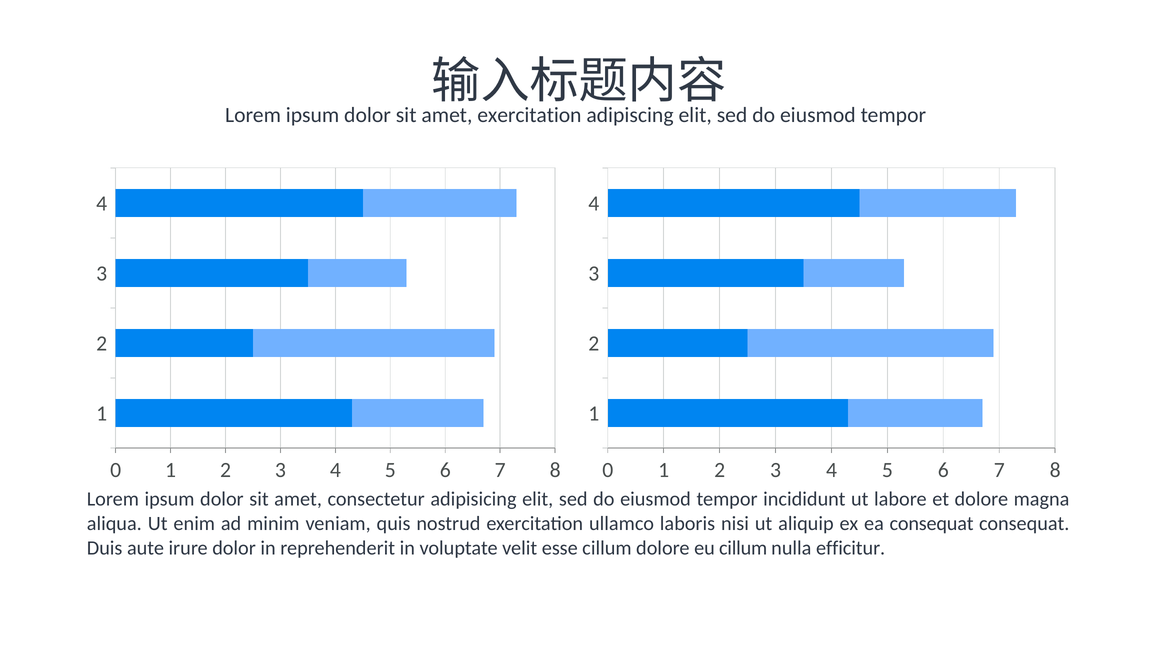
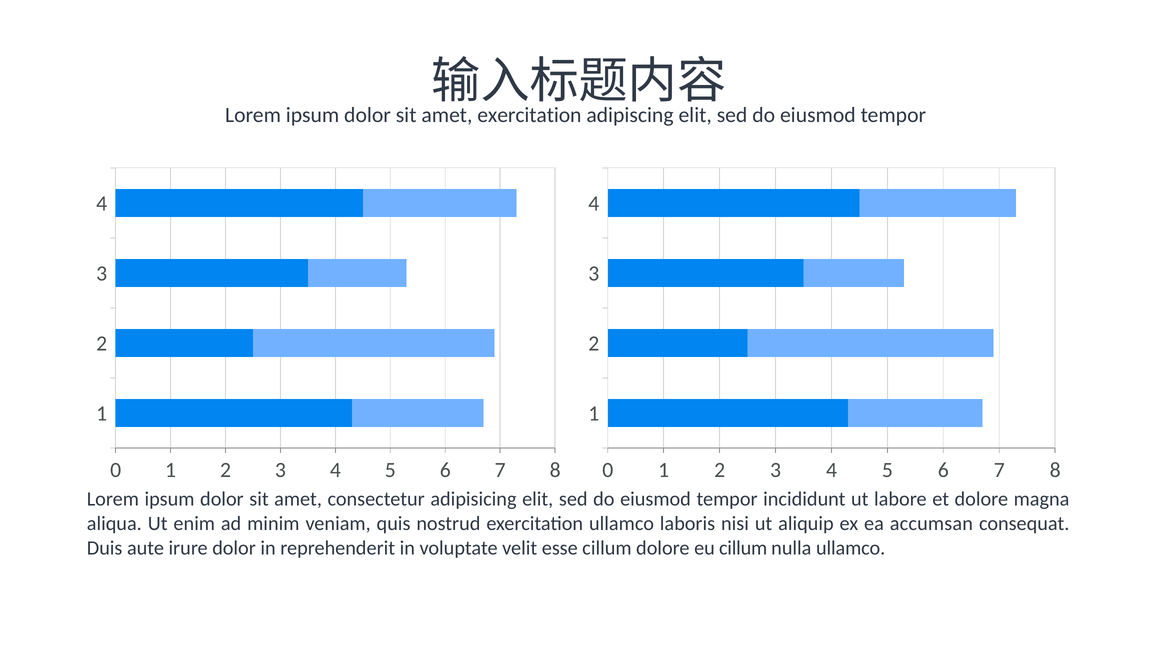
ea consequat: consequat -> accumsan
nulla efficitur: efficitur -> ullamco
